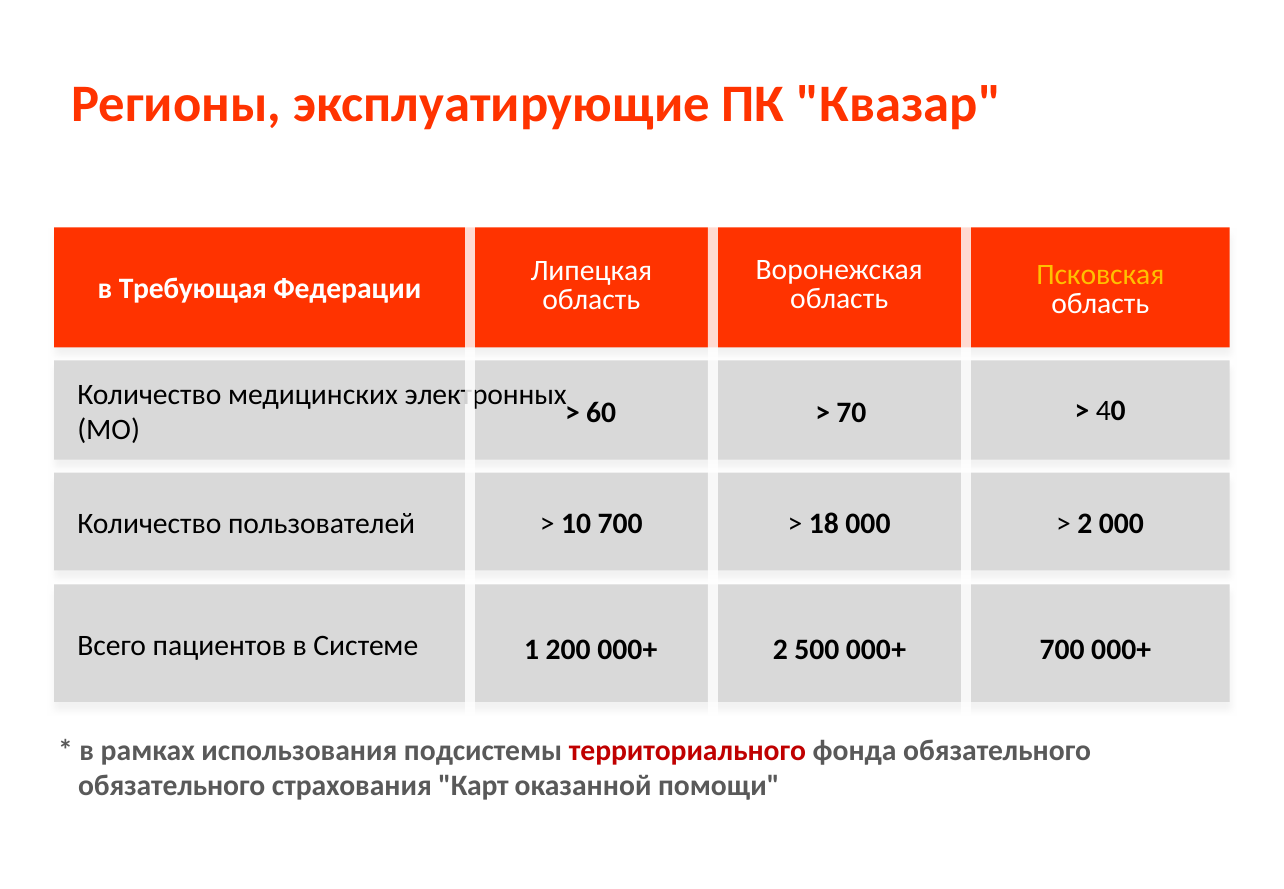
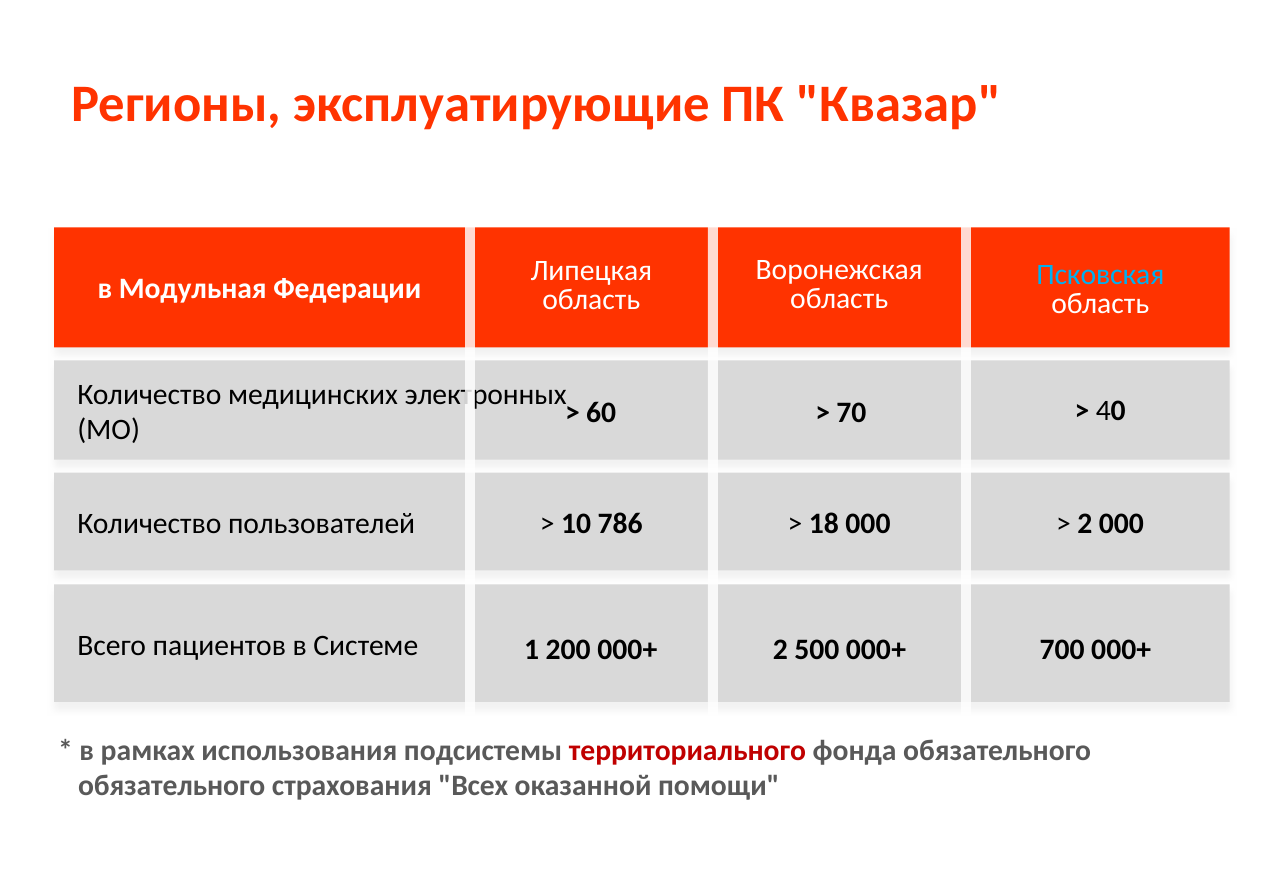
Псковская colour: yellow -> light blue
Требующая: Требующая -> Модульная
10 700: 700 -> 786
Карт: Карт -> Всех
